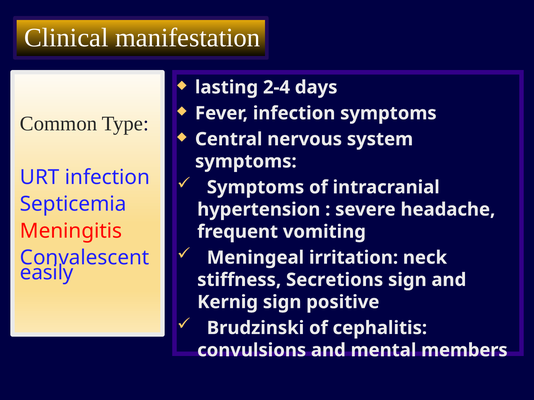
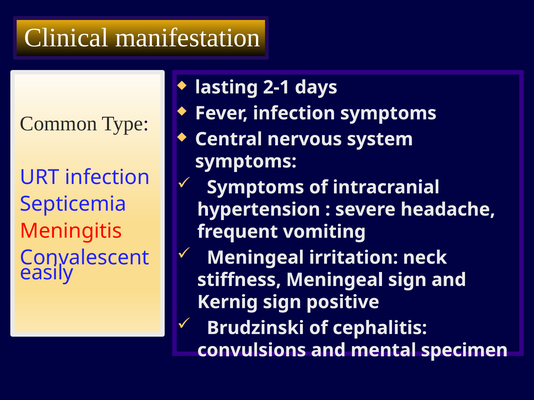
2-4: 2-4 -> 2-1
stiffness Secretions: Secretions -> Meningeal
members: members -> specimen
